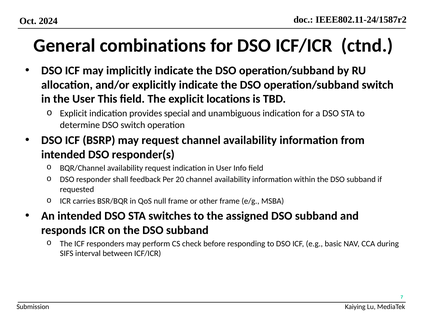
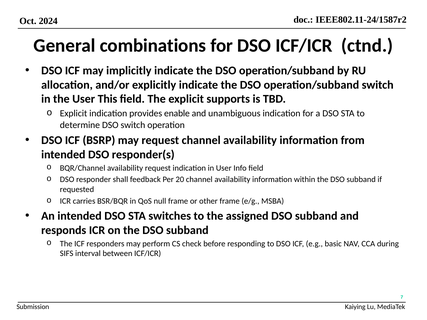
locations: locations -> supports
special: special -> enable
